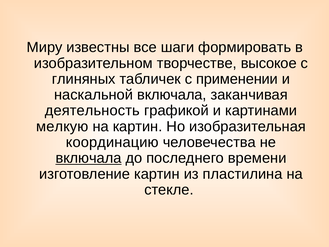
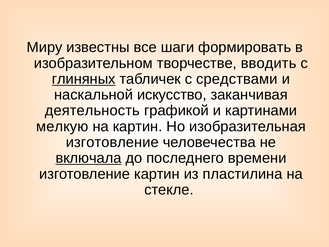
высокое: высокое -> вводить
глиняных underline: none -> present
применении: применении -> средствами
наскальной включала: включала -> искусство
координацию at (112, 142): координацию -> изготовление
